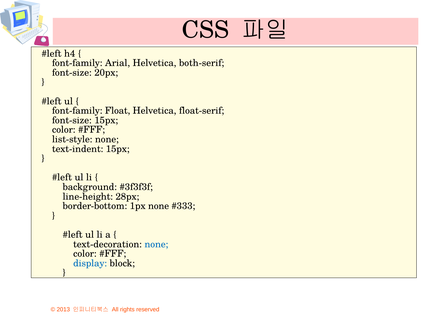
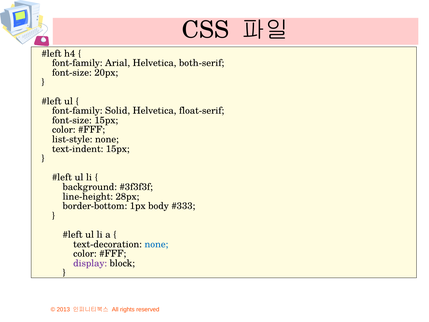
Float: Float -> Solid
1px none: none -> body
display colour: blue -> purple
